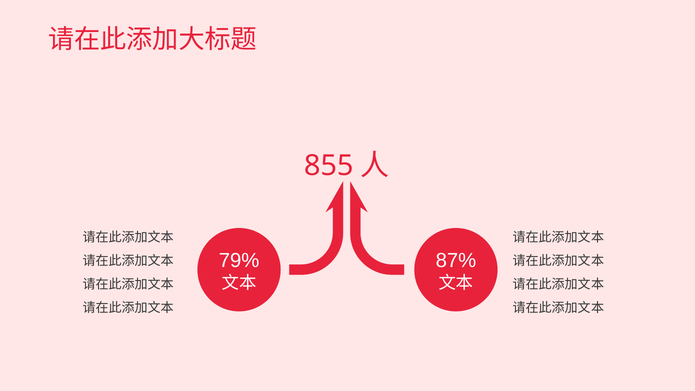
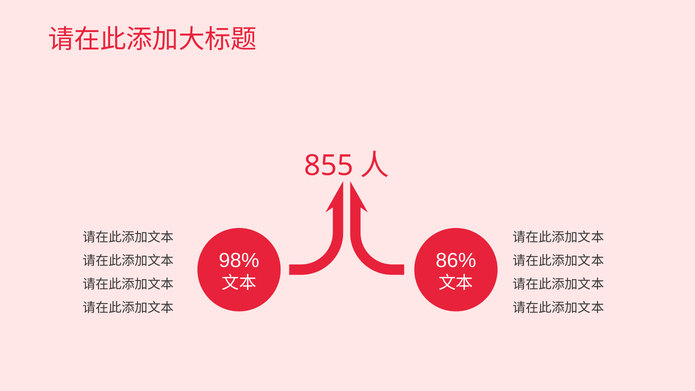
79%: 79% -> 98%
87%: 87% -> 86%
